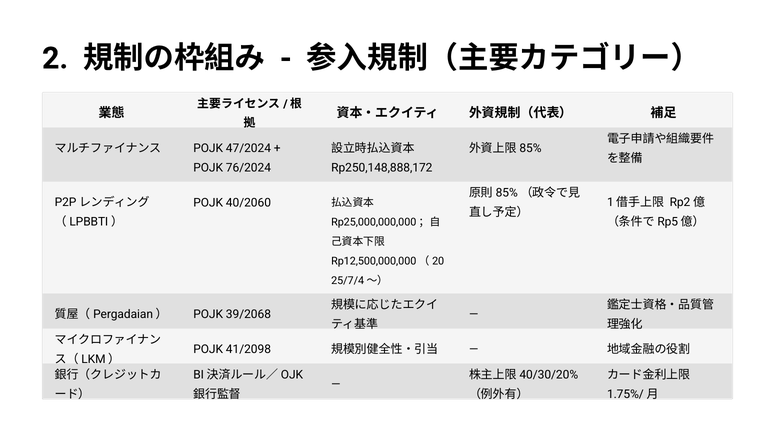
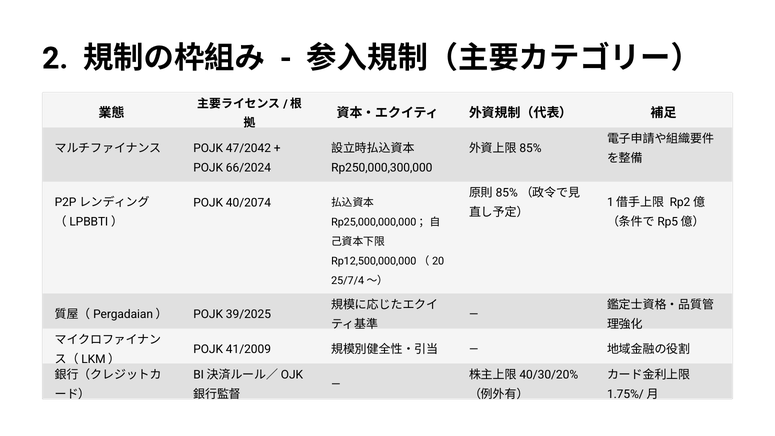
47/2024: 47/2024 -> 47/2042
76/2024: 76/2024 -> 66/2024
Rp250,148,888,172: Rp250,148,888,172 -> Rp250,000,300,000
40/2060: 40/2060 -> 40/2074
39/2068: 39/2068 -> 39/2025
41/2098: 41/2098 -> 41/2009
